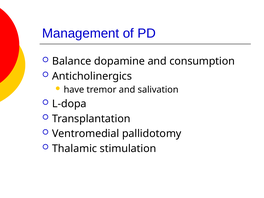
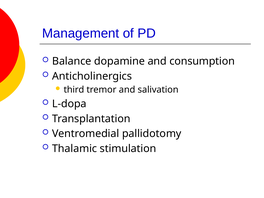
have: have -> third
